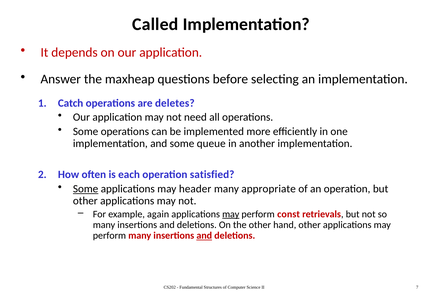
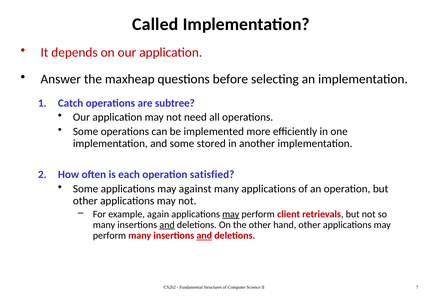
deletes: deletes -> subtree
queue: queue -> stored
Some at (86, 189) underline: present -> none
header: header -> against
many appropriate: appropriate -> applications
const: const -> client
and at (167, 225) underline: none -> present
